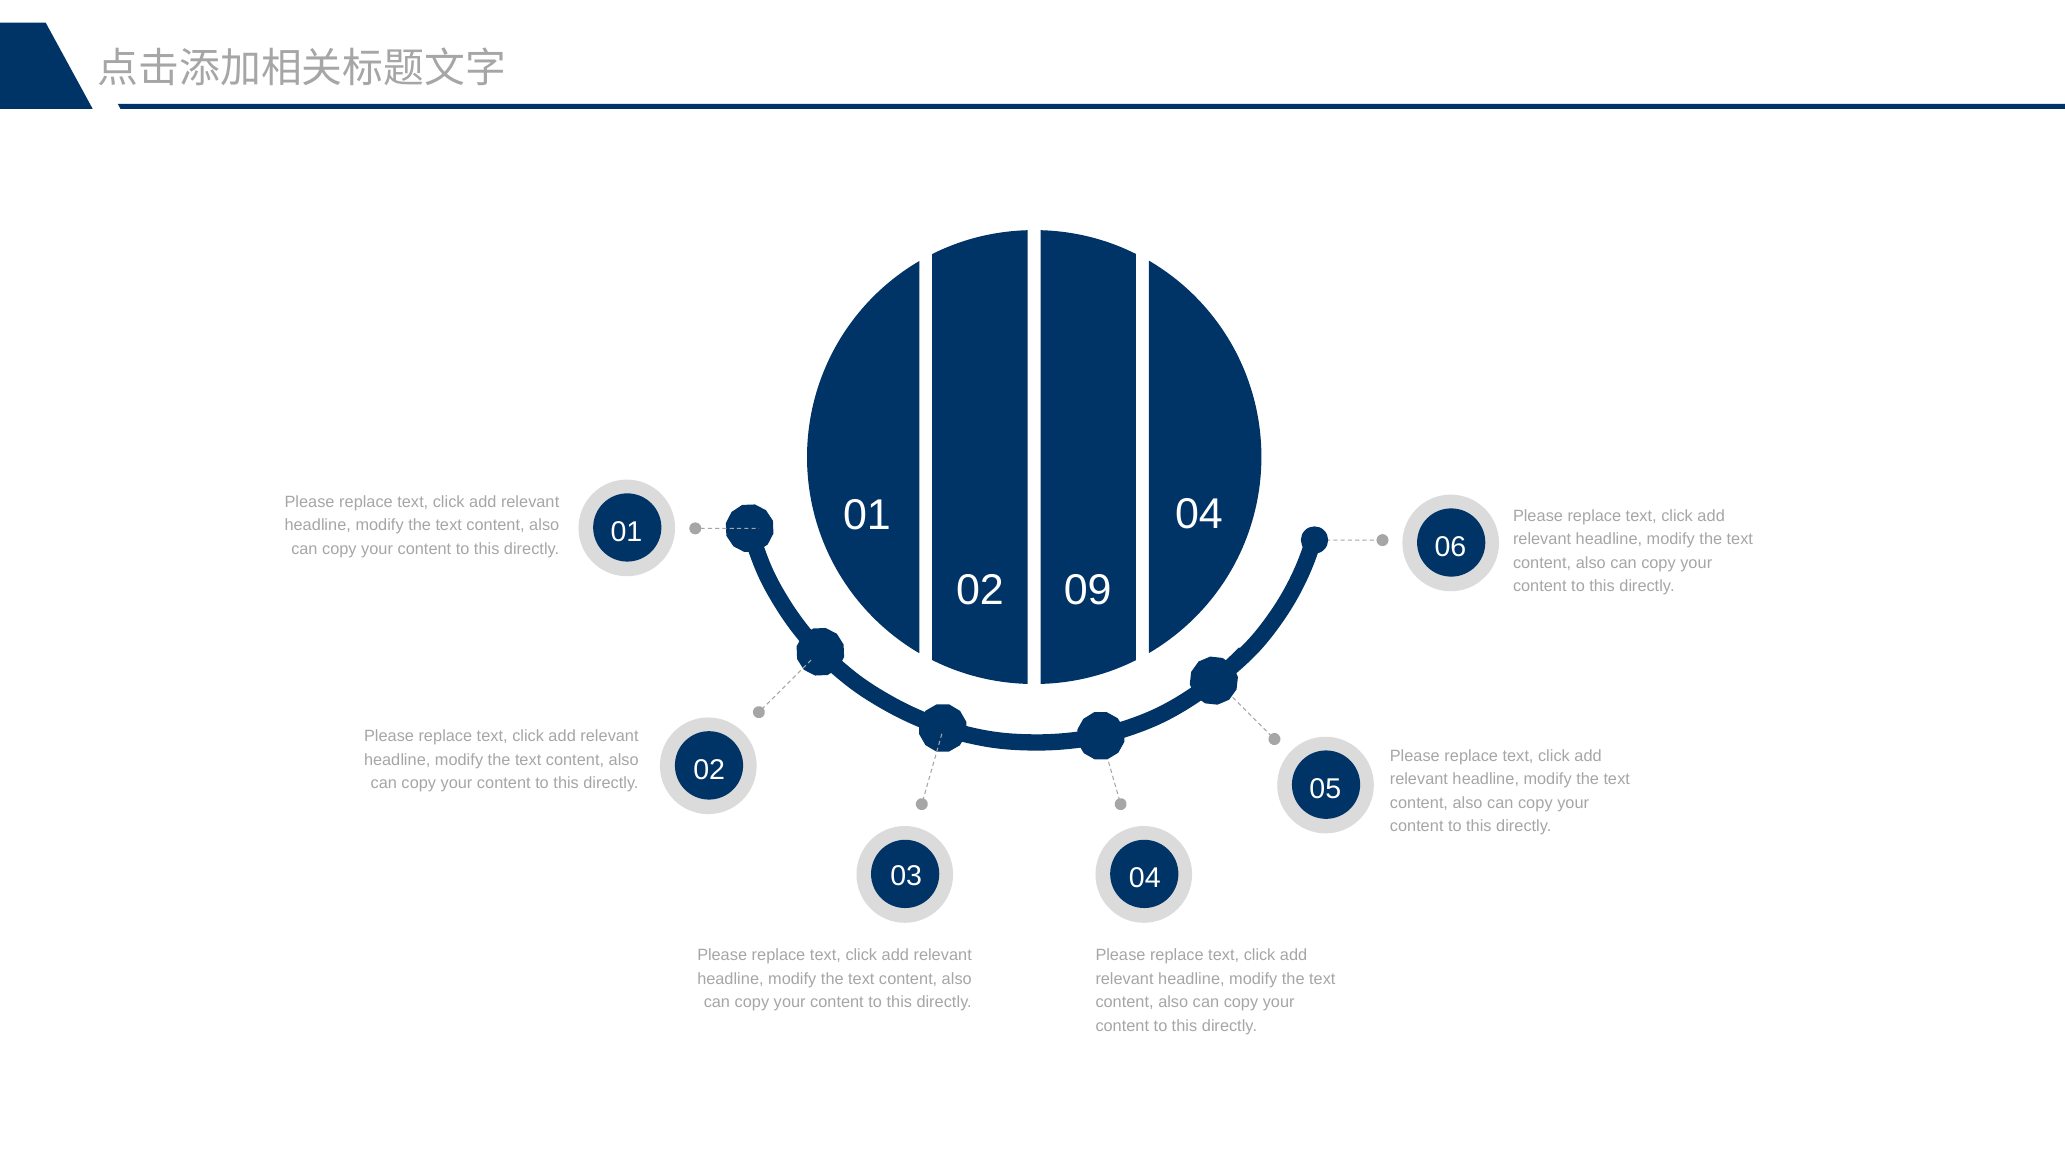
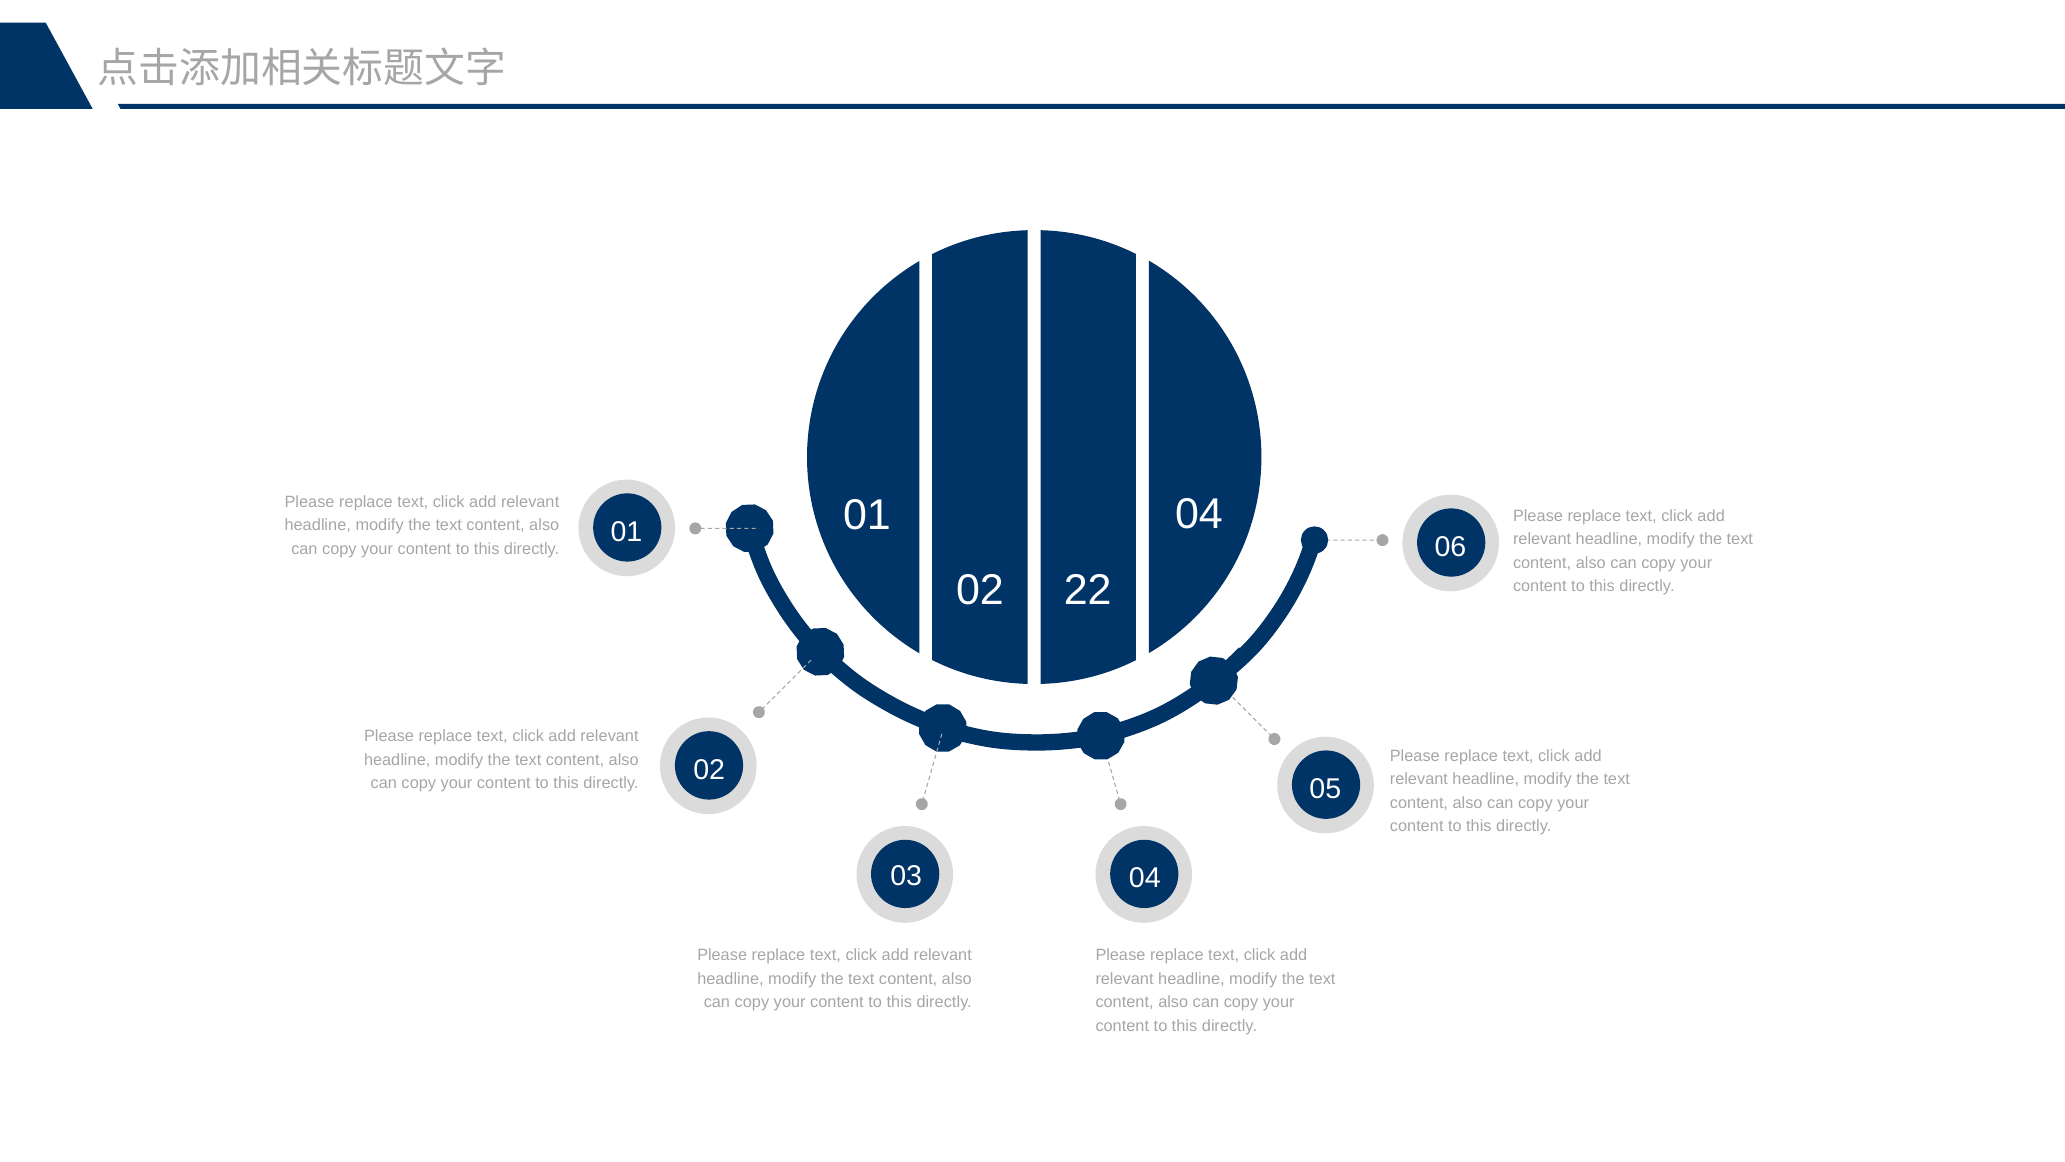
09: 09 -> 22
